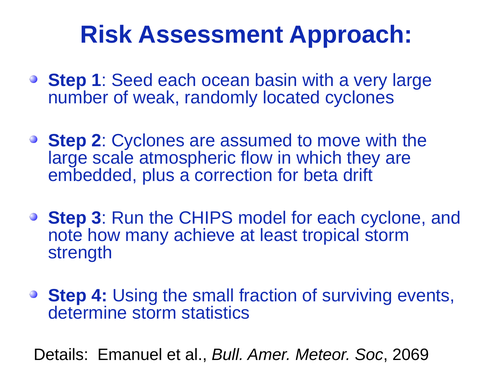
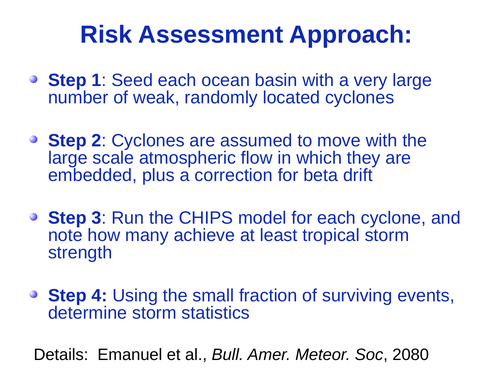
2069: 2069 -> 2080
